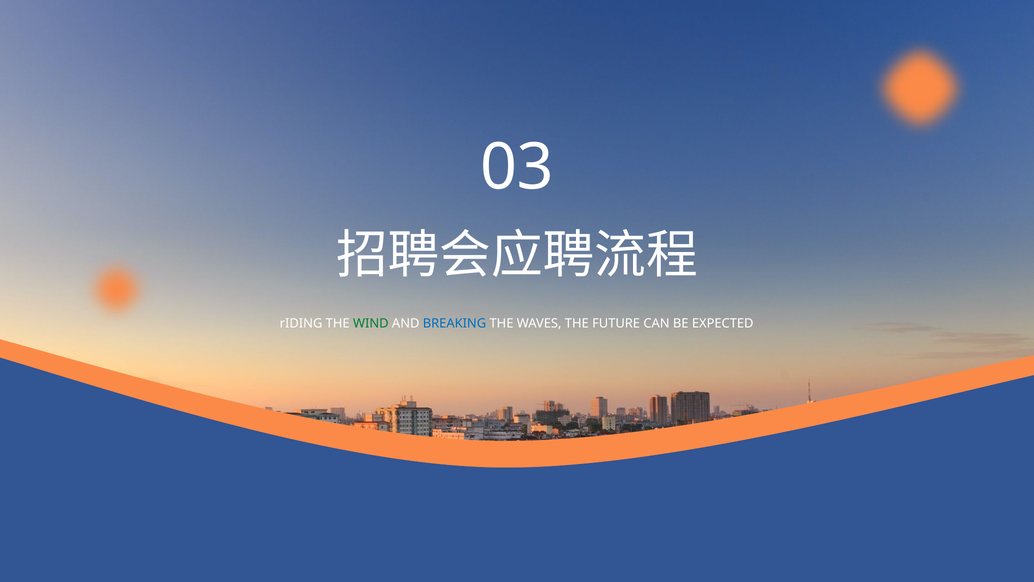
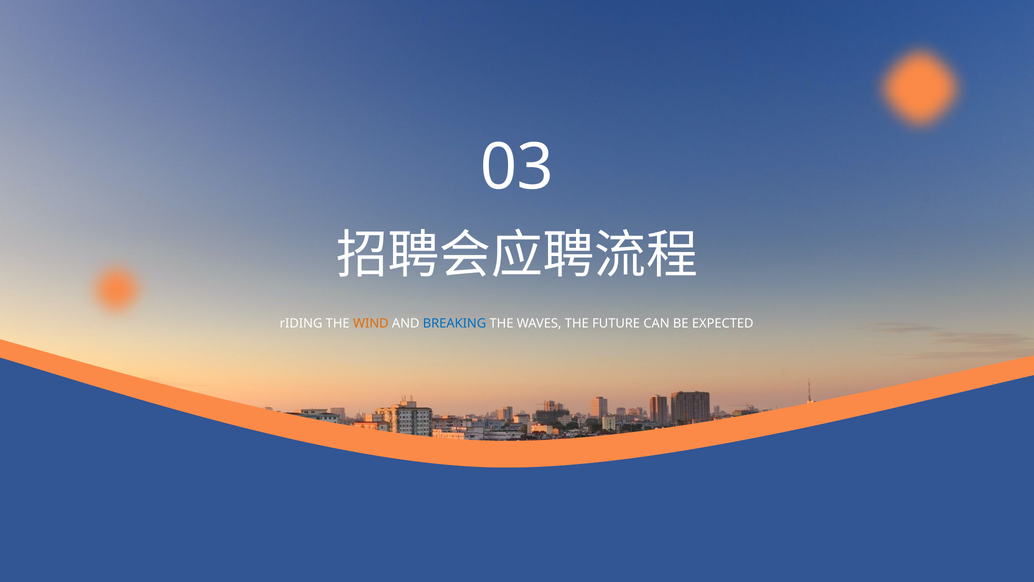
WIND colour: green -> orange
